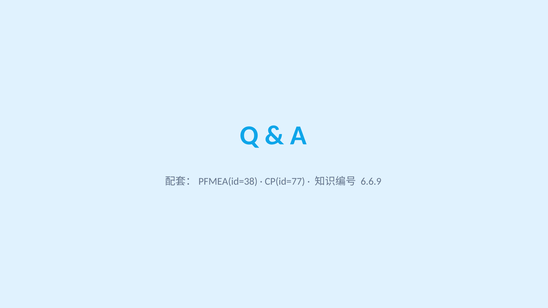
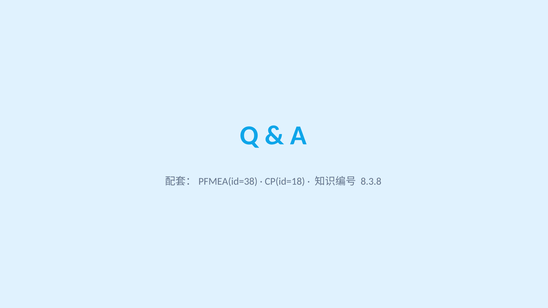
CP(id=77: CP(id=77 -> CP(id=18
6.6.9: 6.6.9 -> 8.3.8
